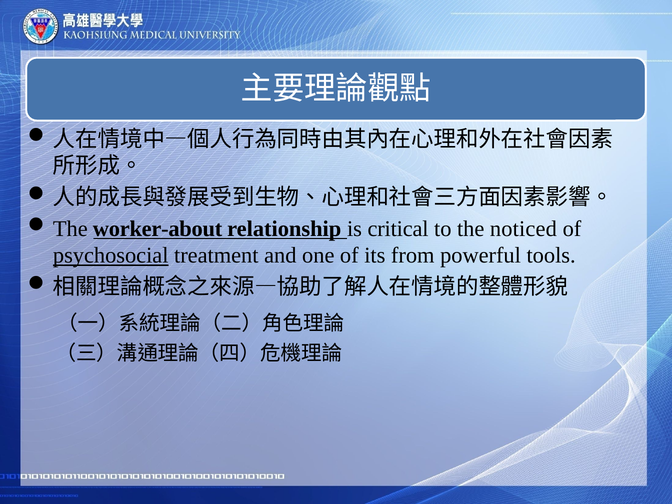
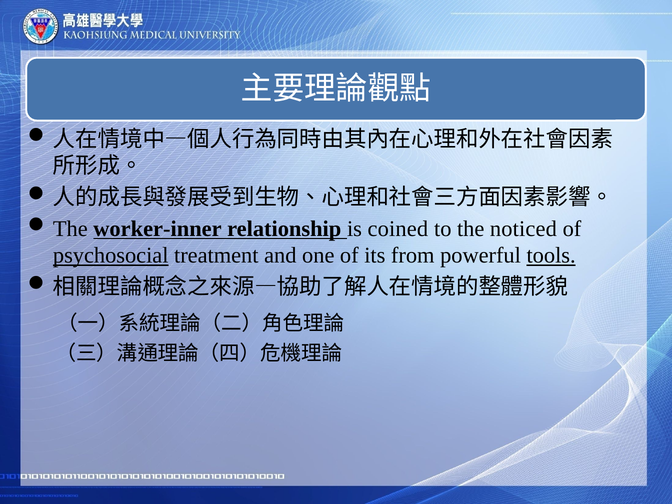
worker-about: worker-about -> worker-inner
critical: critical -> coined
tools underline: none -> present
